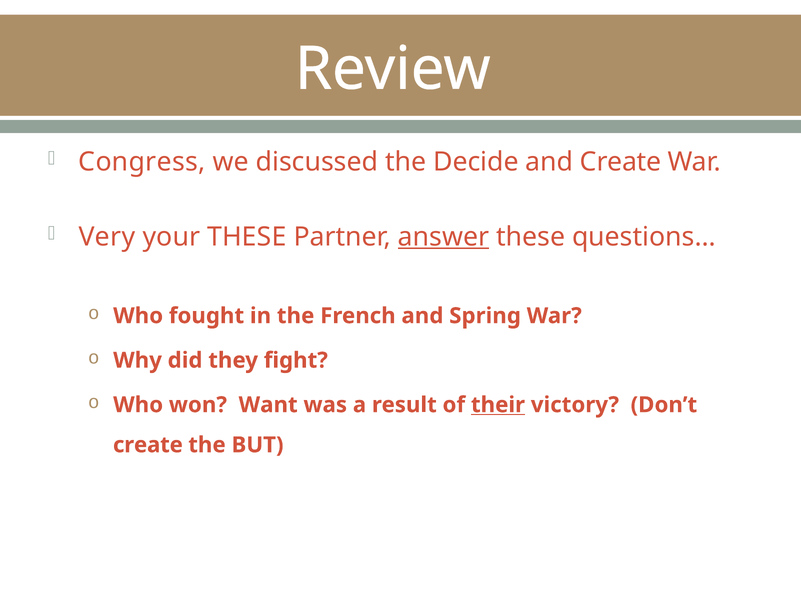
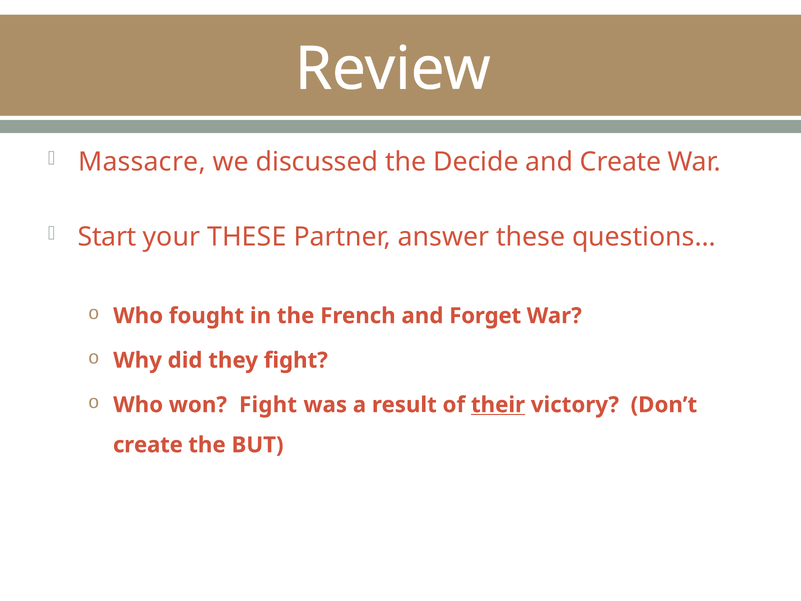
Congress: Congress -> Massacre
Very: Very -> Start
answer underline: present -> none
Spring: Spring -> Forget
won Want: Want -> Fight
